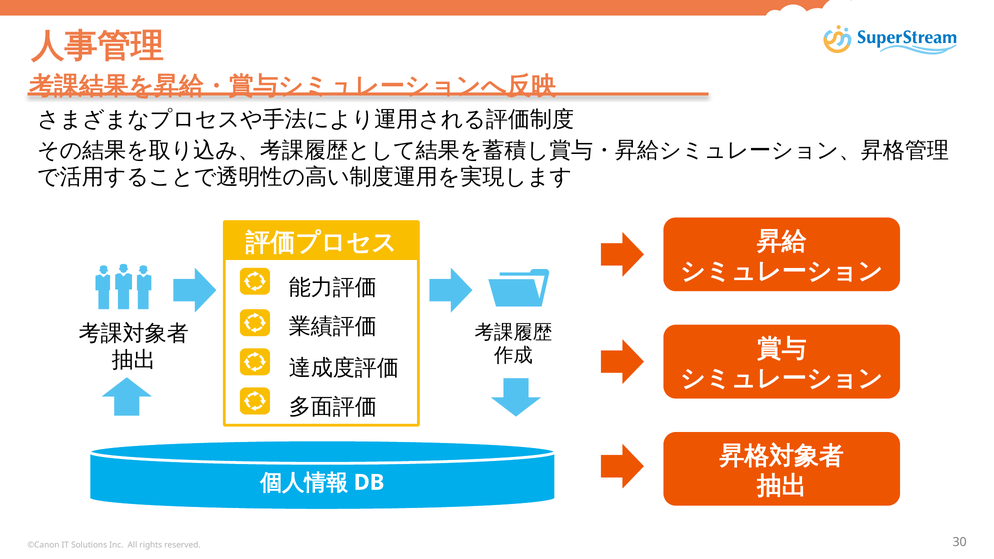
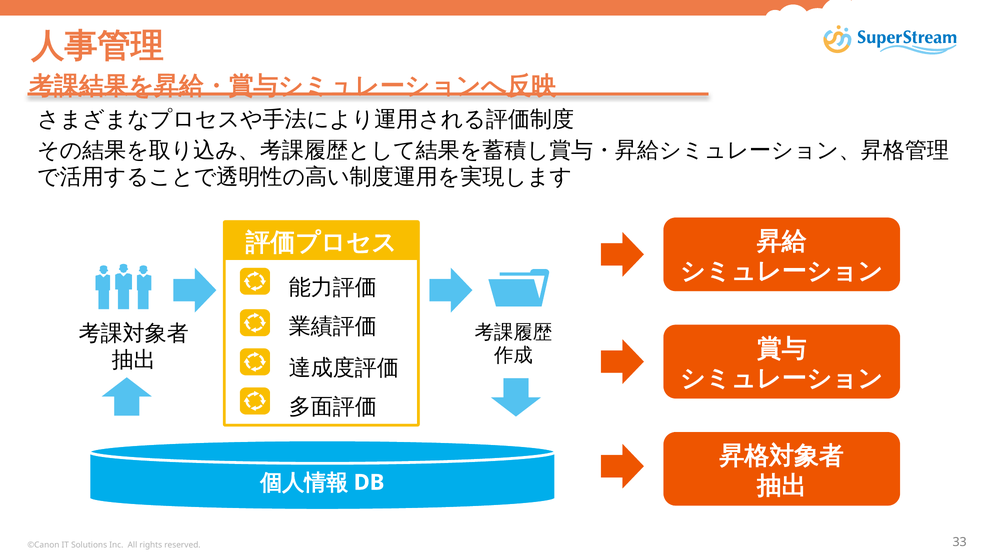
30: 30 -> 33
